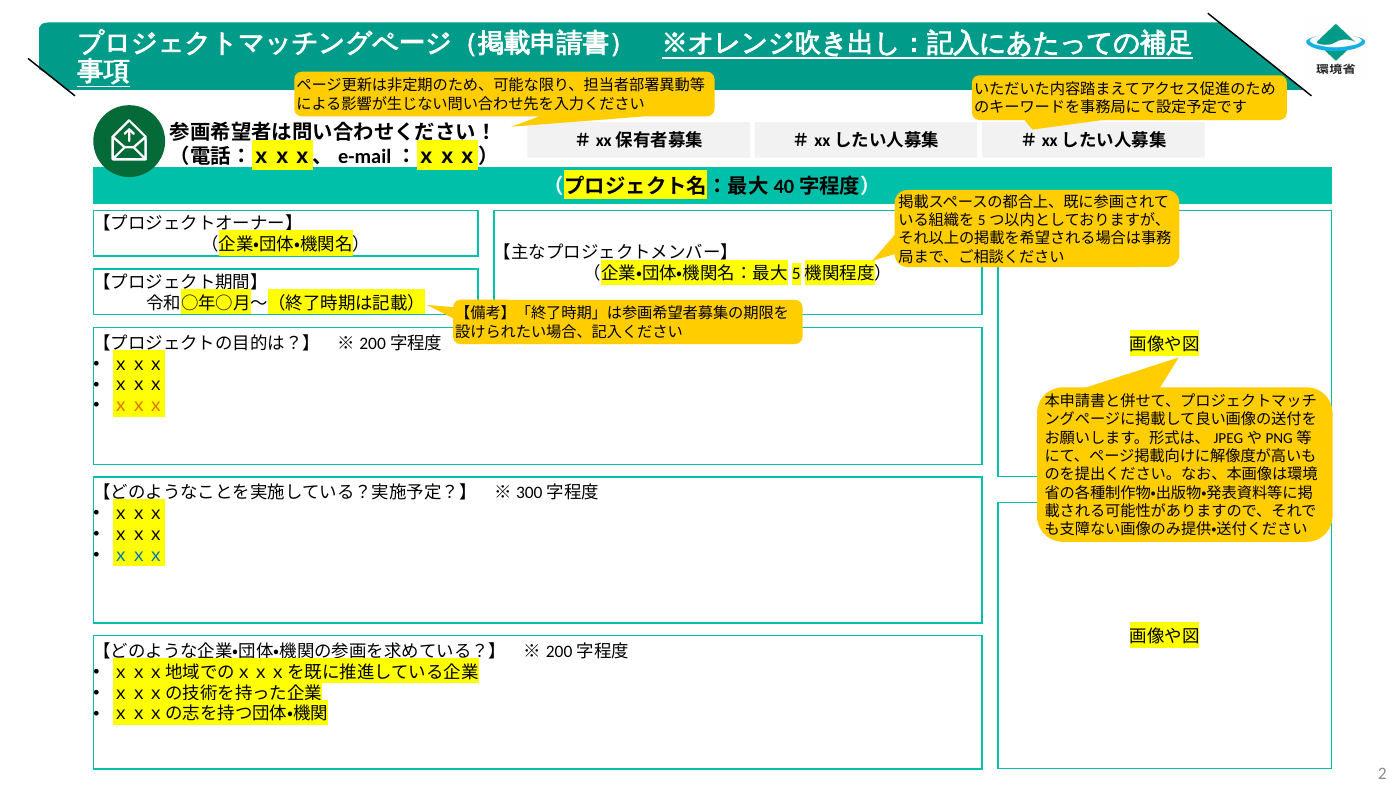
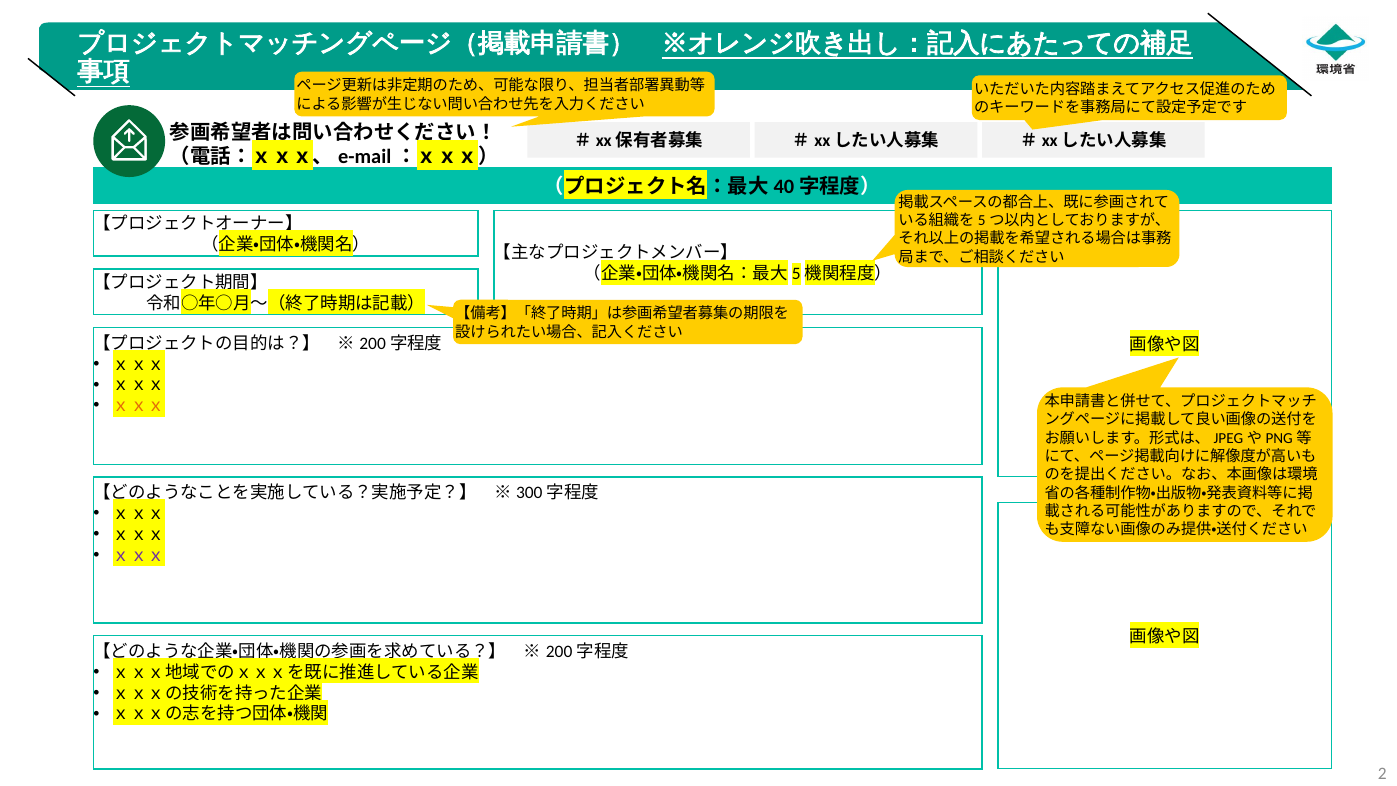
ｘｘｘ at (139, 555) colour: blue -> purple
